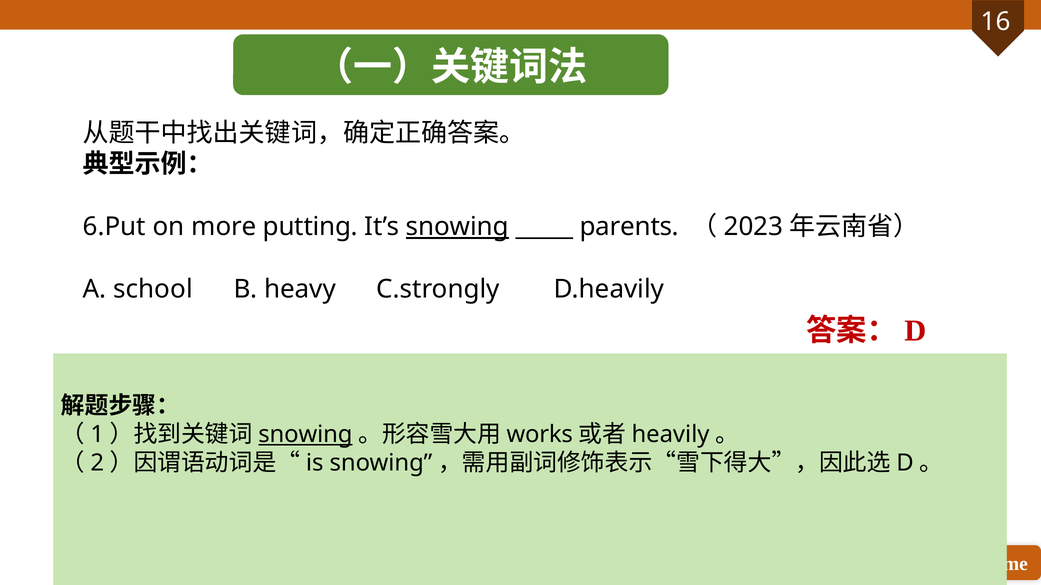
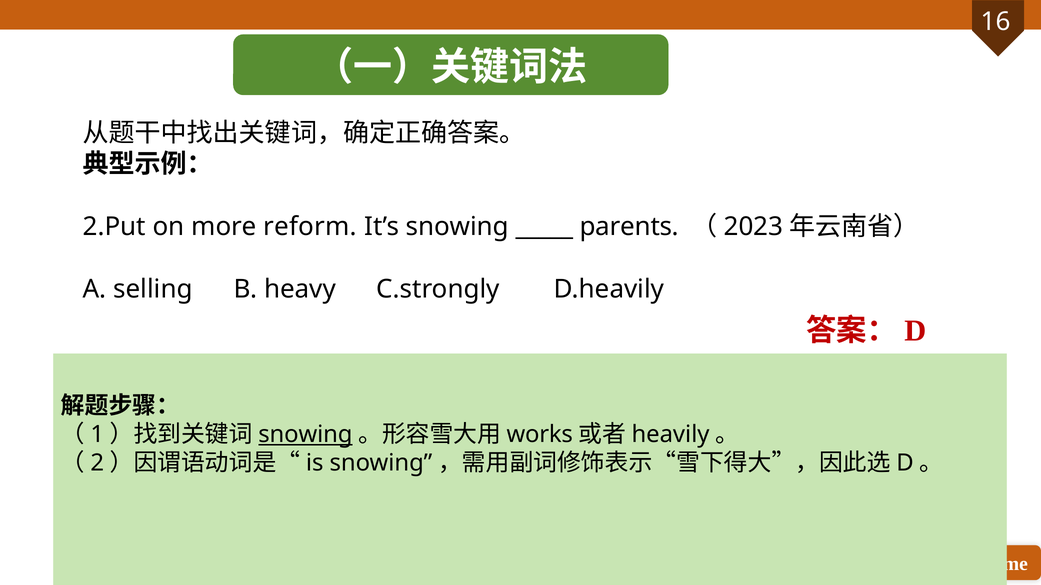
6.Put: 6.Put -> 2.Put
putting: putting -> reform
snowing at (457, 227) underline: present -> none
school: school -> selling
